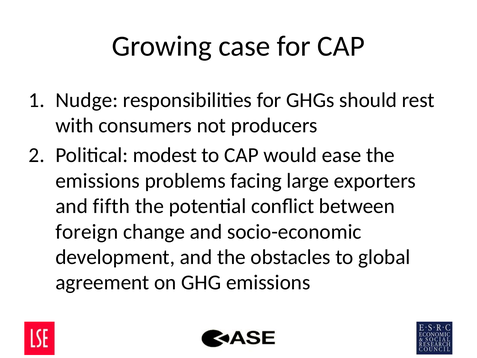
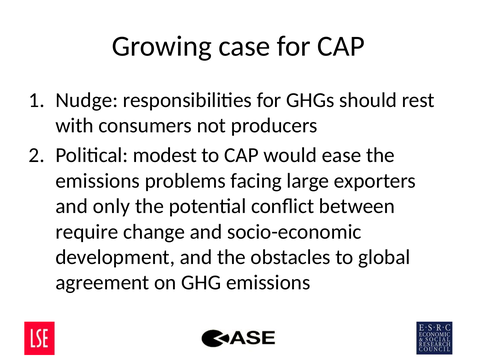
fifth: fifth -> only
foreign: foreign -> require
